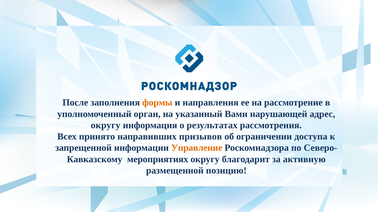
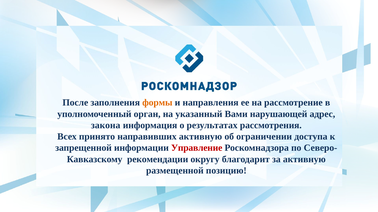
округу at (106, 126): округу -> закона
направивших призывов: призывов -> активную
Управление colour: orange -> red
мероприятиях: мероприятиях -> рекомендации
